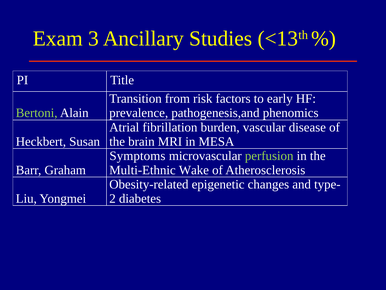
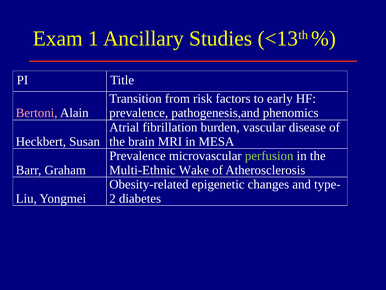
3: 3 -> 1
Bertoni colour: light green -> pink
Symptoms at (137, 156): Symptoms -> Prevalence
